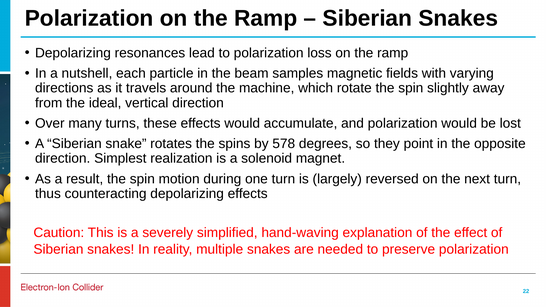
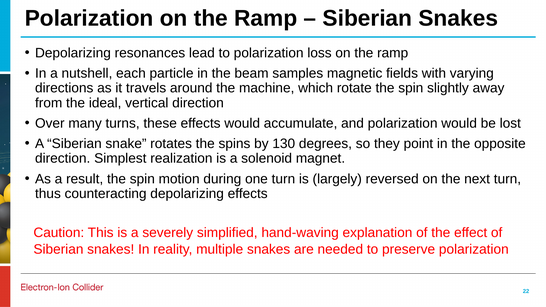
578: 578 -> 130
